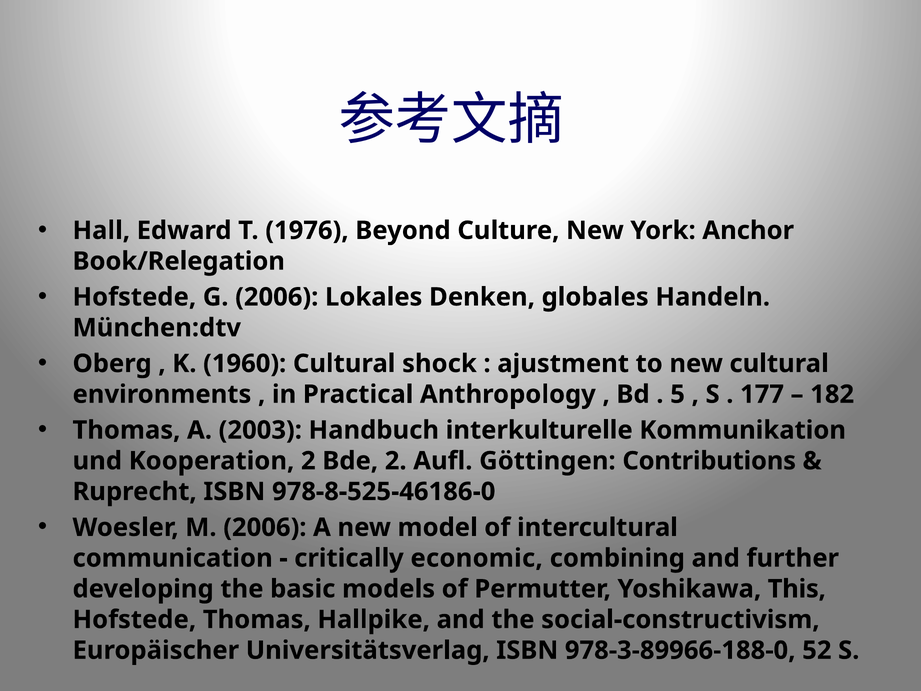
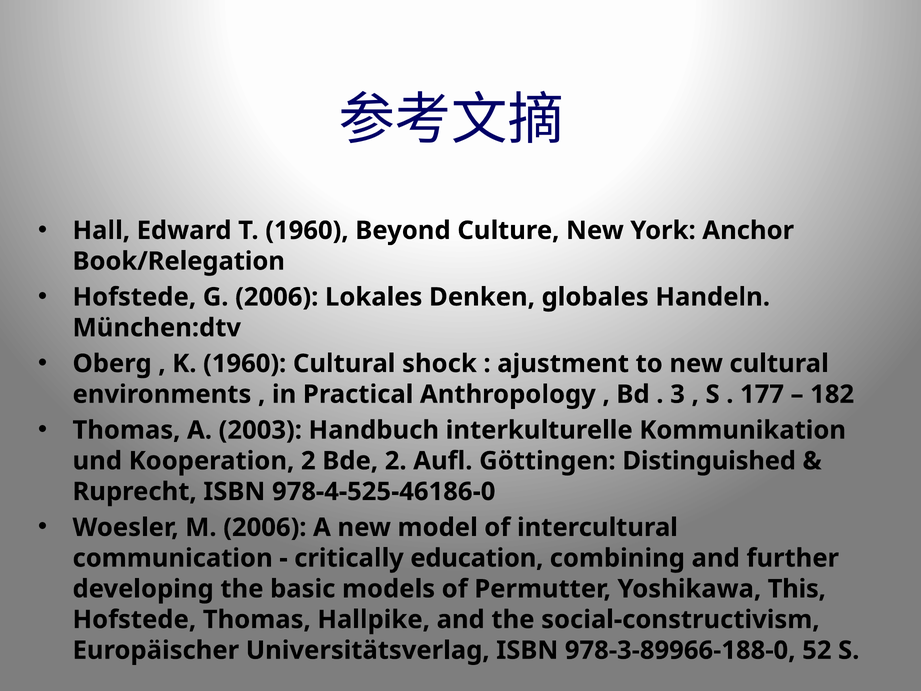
T 1976: 1976 -> 1960
5: 5 -> 3
Contributions: Contributions -> Distinguished
978-8-525-46186-0: 978-8-525-46186-0 -> 978-4-525-46186-0
economic: economic -> education
